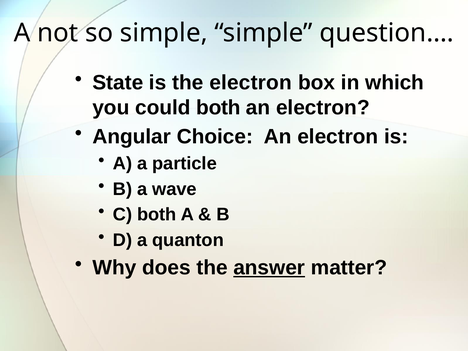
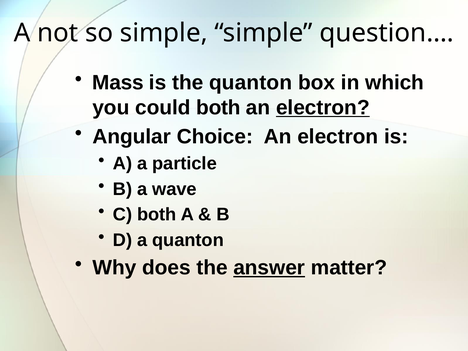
State: State -> Mass
the electron: electron -> quanton
electron at (323, 108) underline: none -> present
